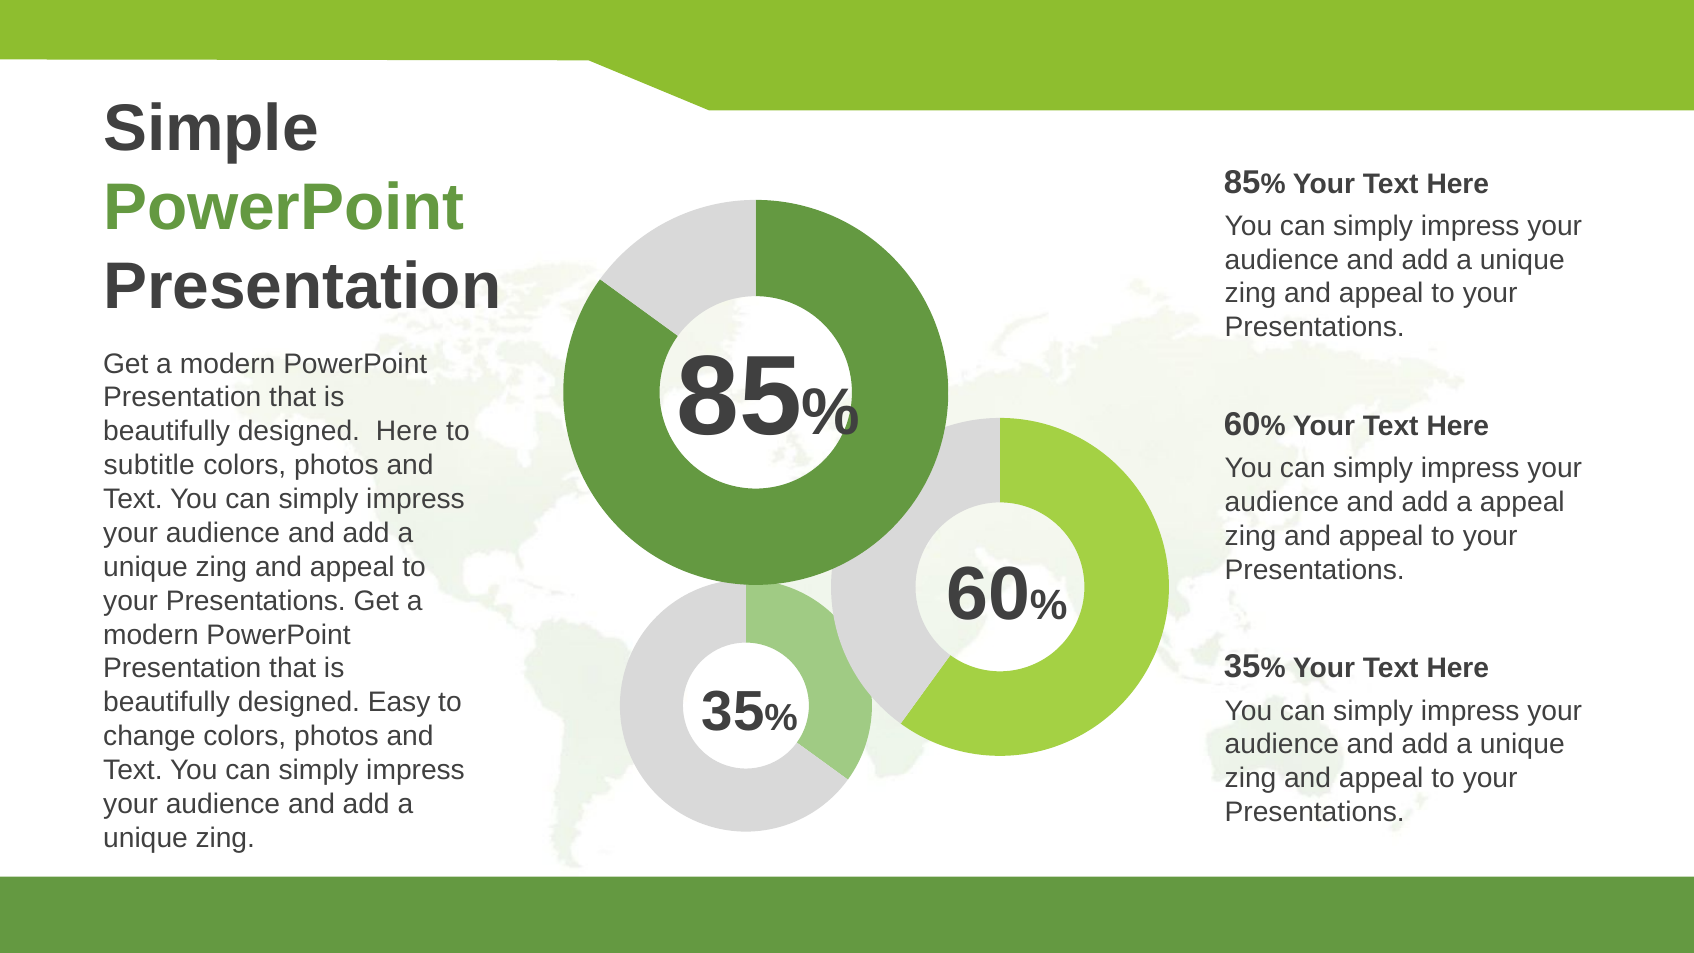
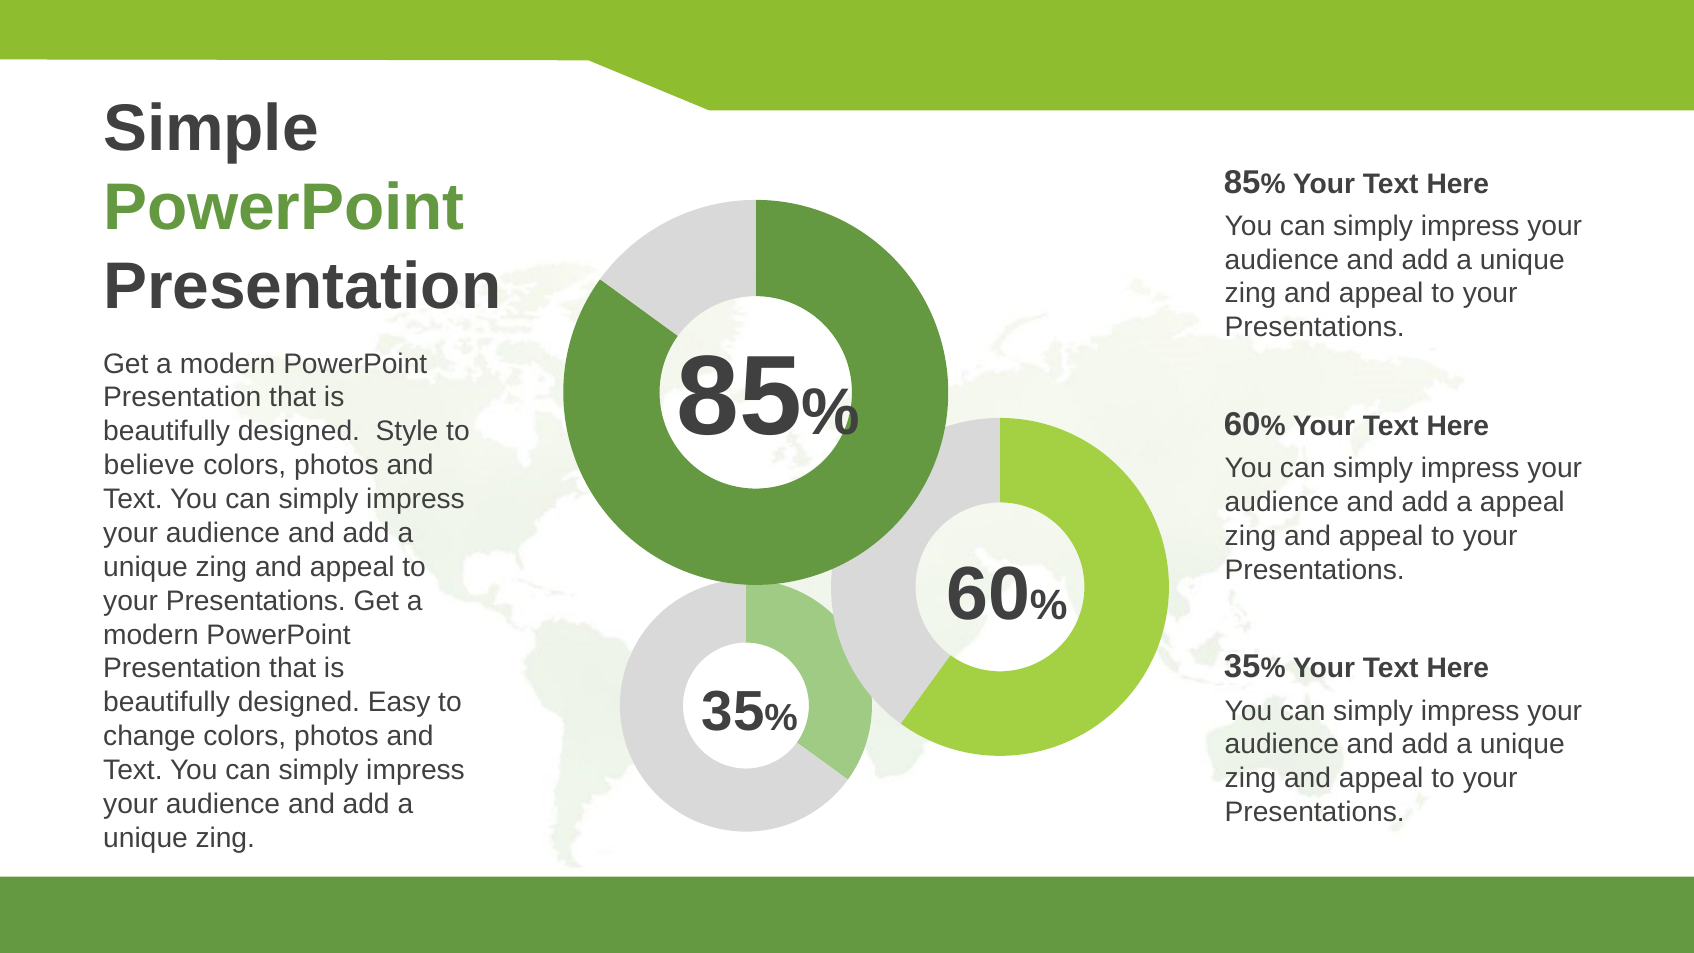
designed Here: Here -> Style
subtitle: subtitle -> believe
